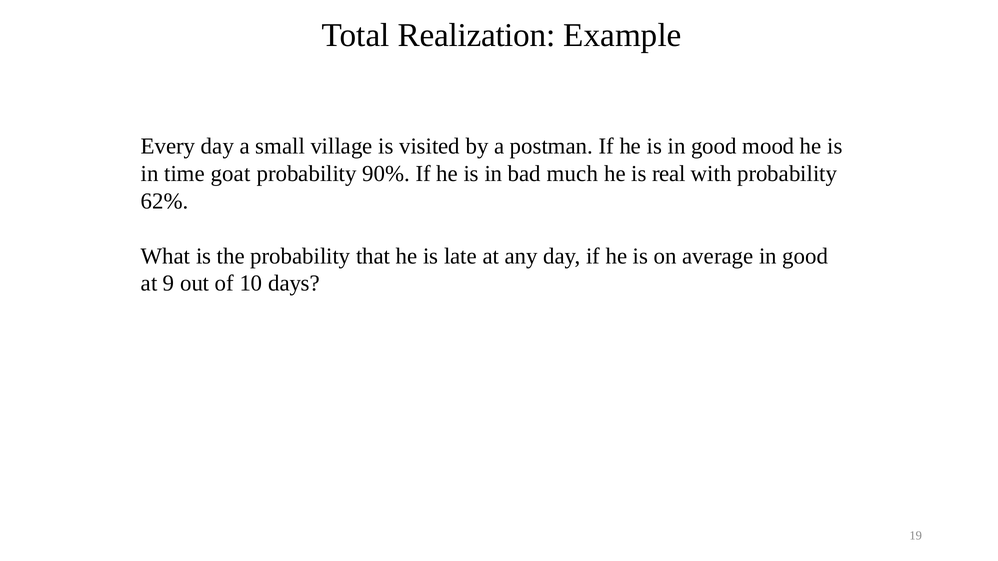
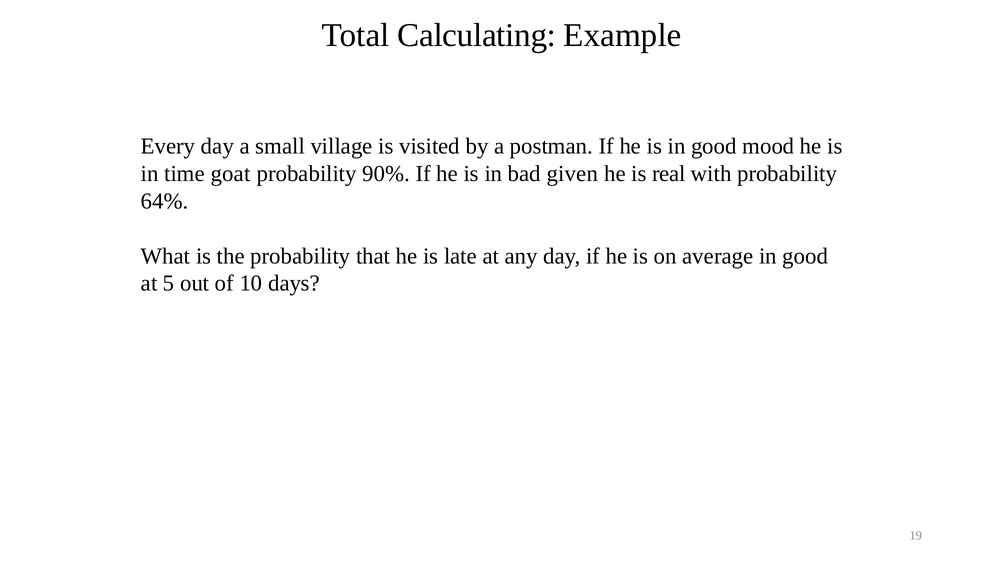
Realization: Realization -> Calculating
much: much -> given
62%: 62% -> 64%
9: 9 -> 5
